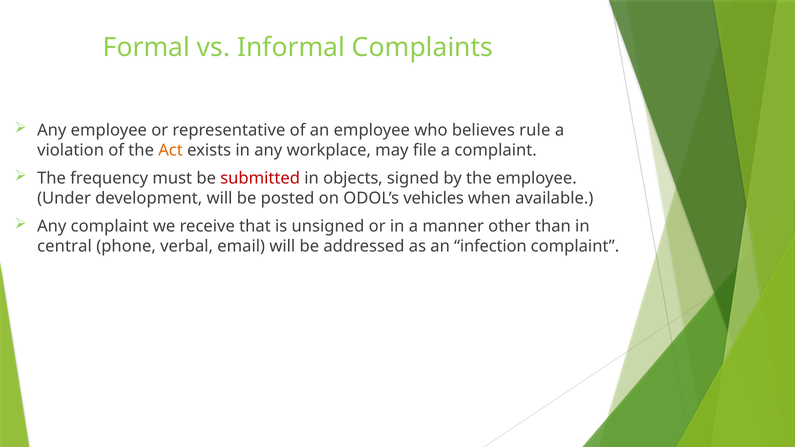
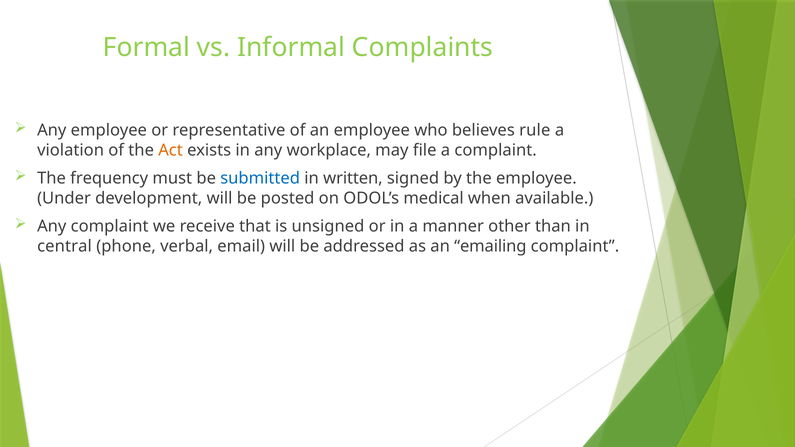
submitted colour: red -> blue
objects: objects -> written
vehicles: vehicles -> medical
infection: infection -> emailing
